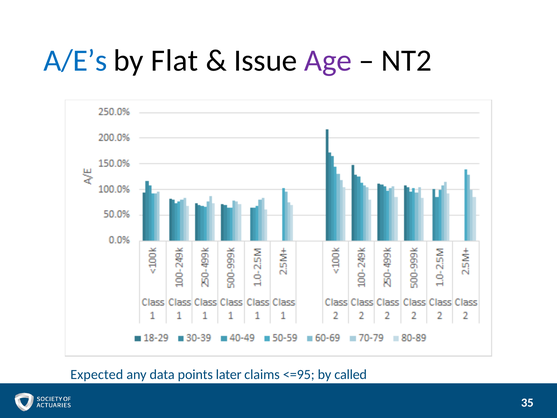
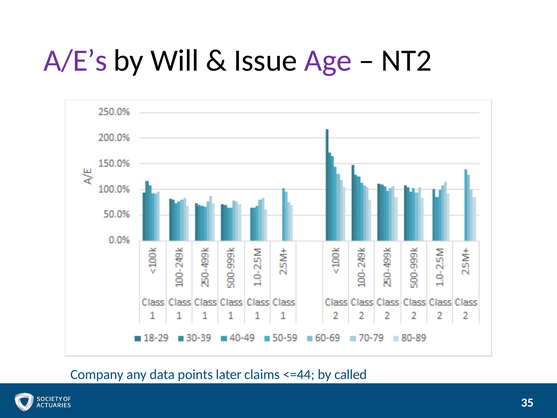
A/E’s colour: blue -> purple
Flat: Flat -> Will
Expected: Expected -> Company
<=95: <=95 -> <=44
